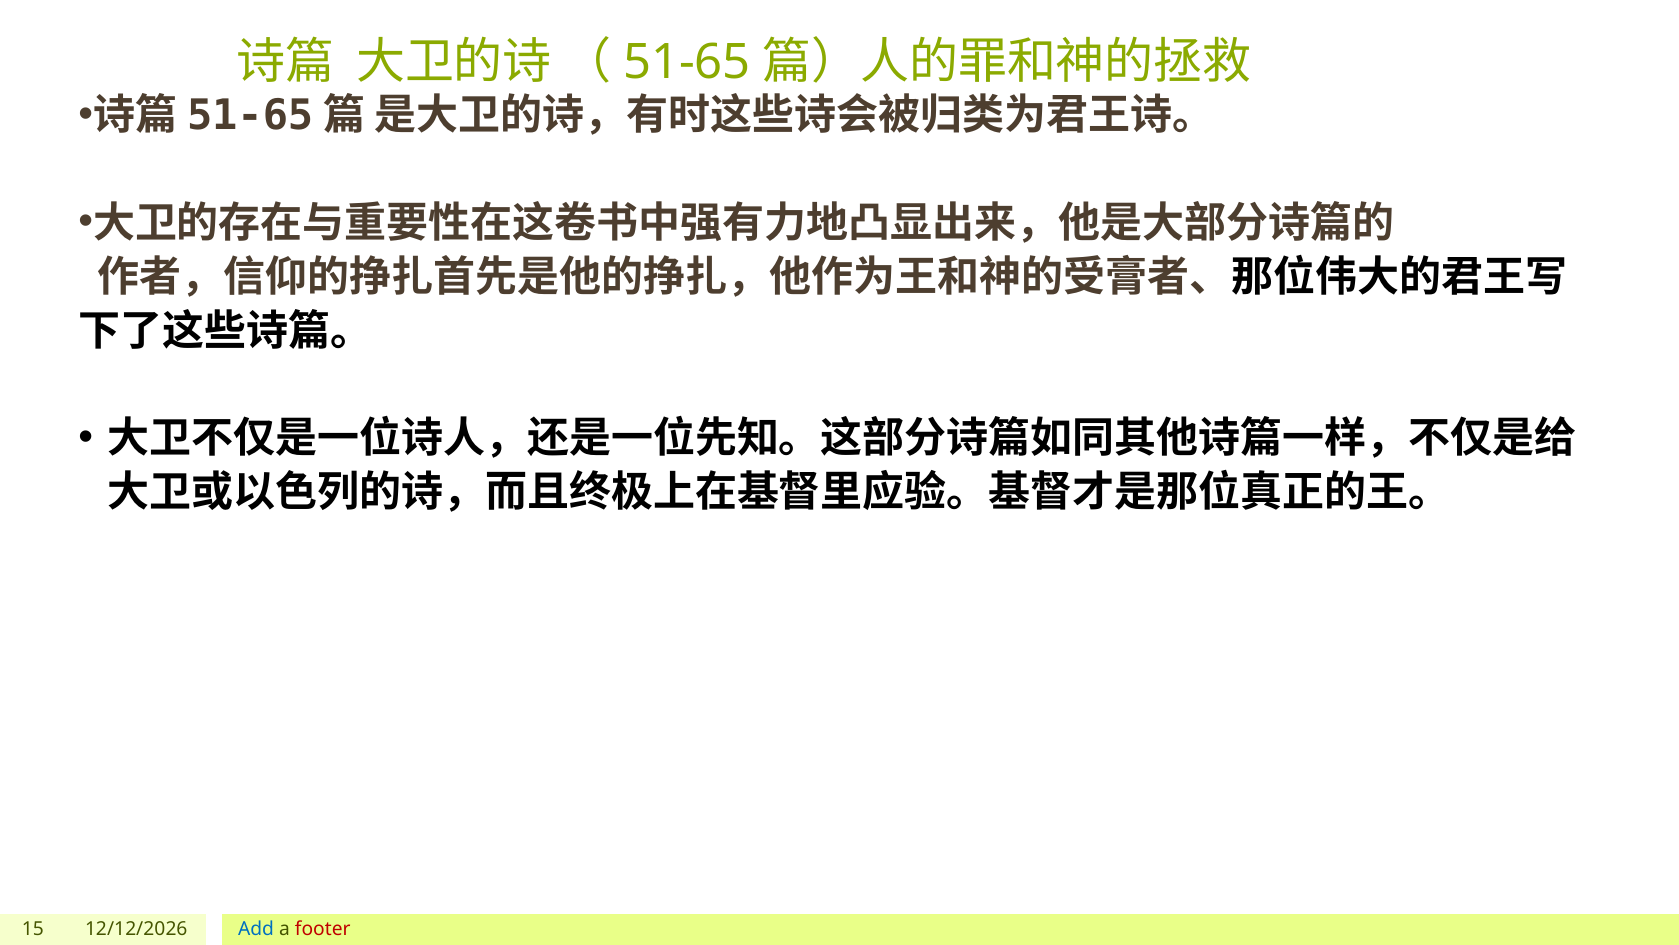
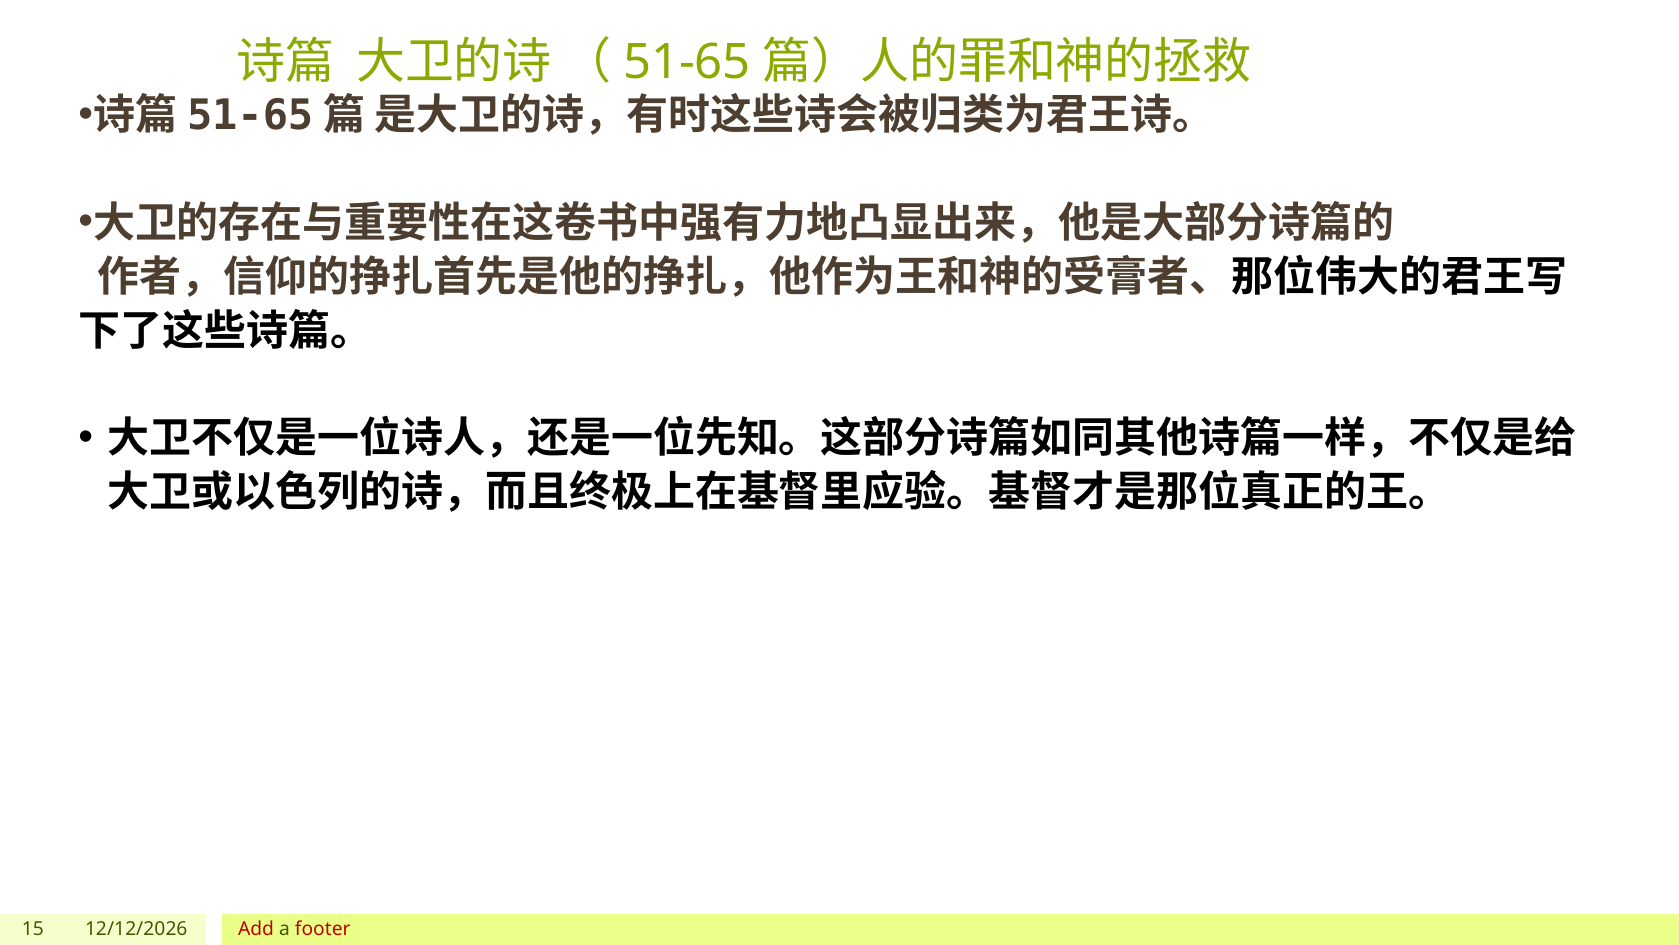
Add colour: blue -> red
